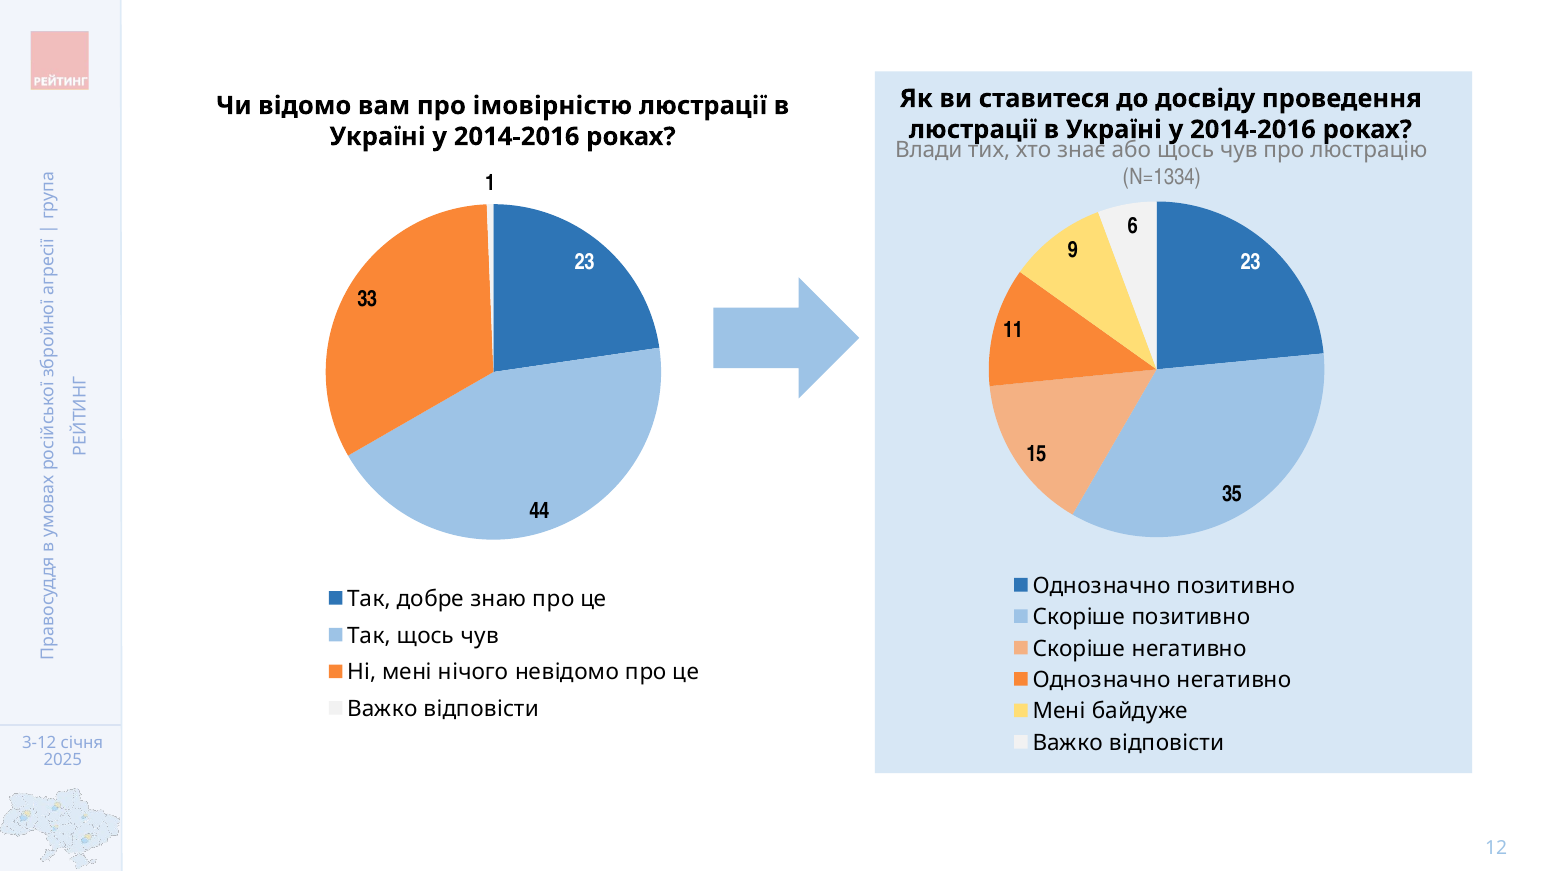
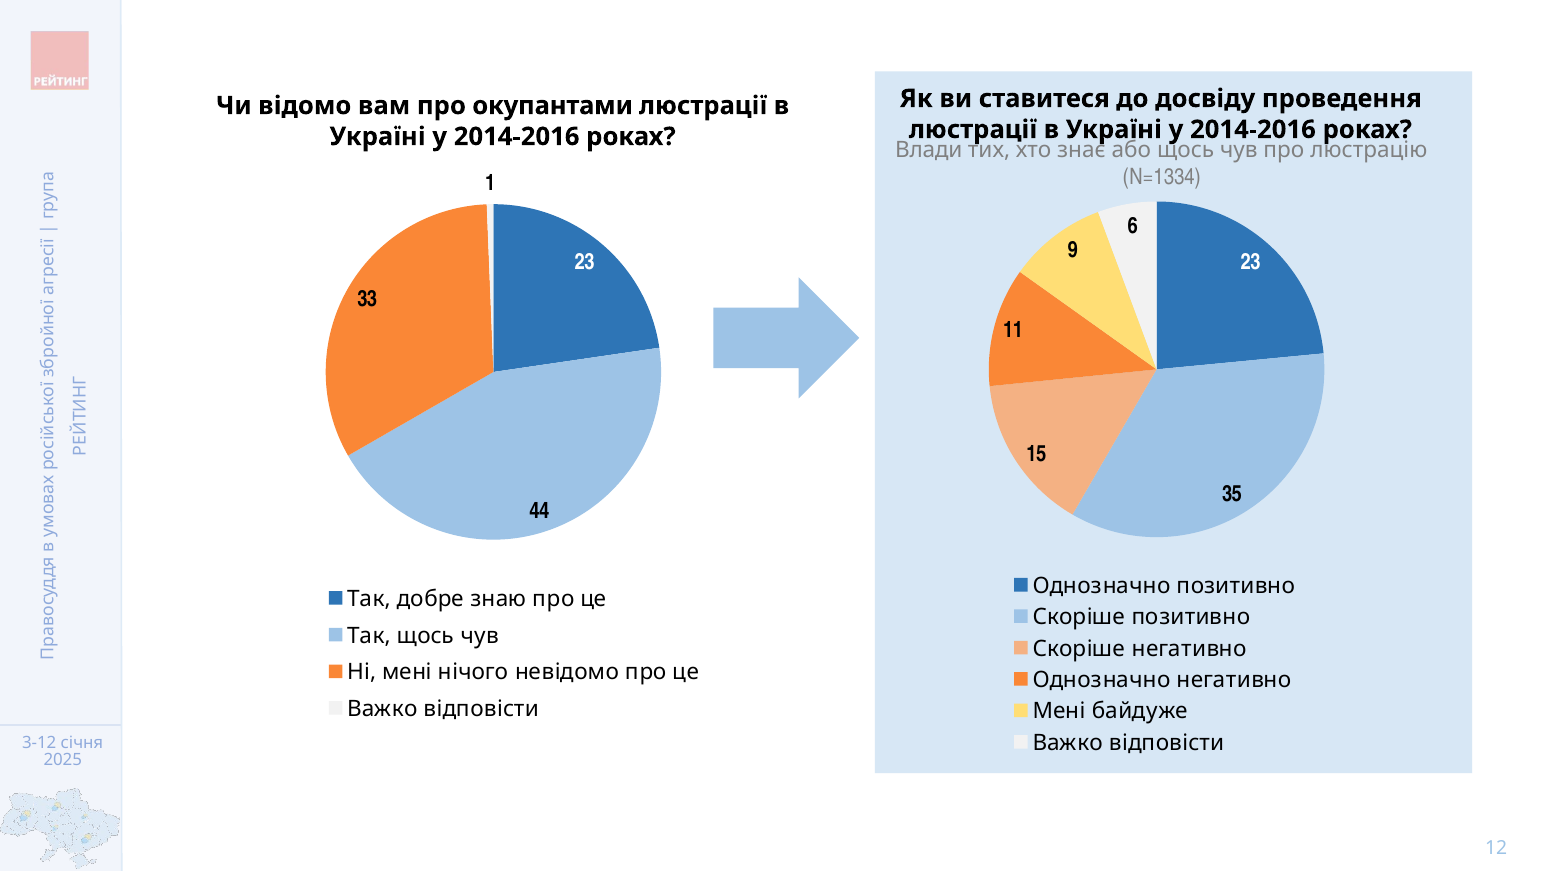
імовірністю: імовірністю -> окупантами
